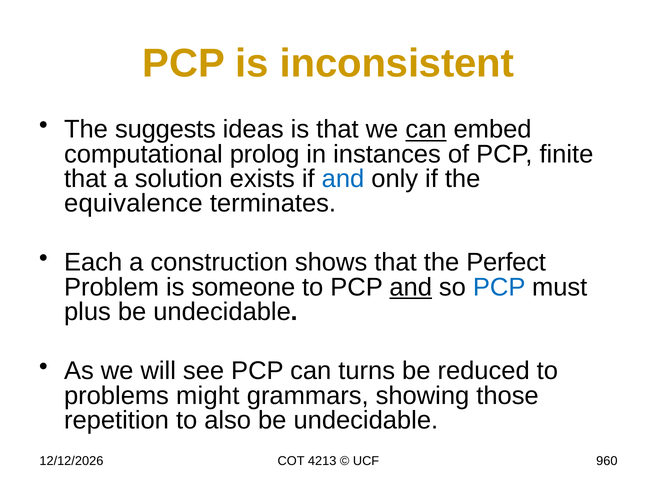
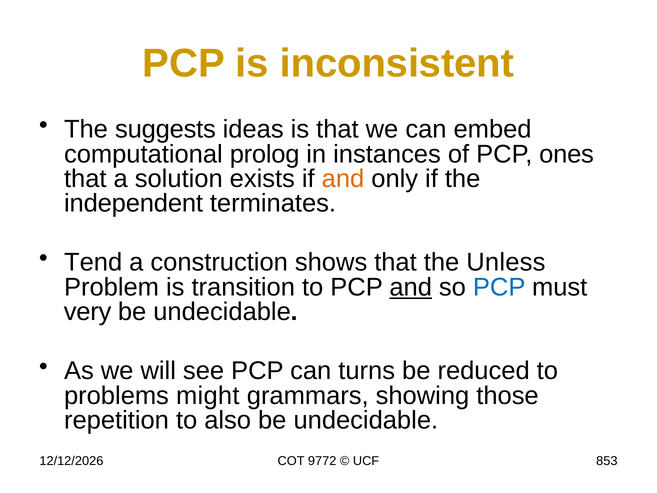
can at (426, 129) underline: present -> none
finite: finite -> ones
and at (343, 179) colour: blue -> orange
equivalence: equivalence -> independent
Each: Each -> Tend
Perfect: Perfect -> Unless
someone: someone -> transition
plus: plus -> very
4213: 4213 -> 9772
960: 960 -> 853
